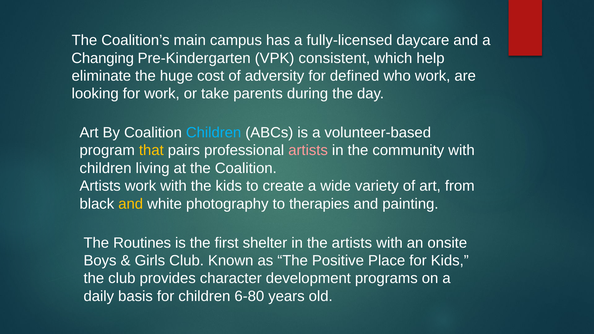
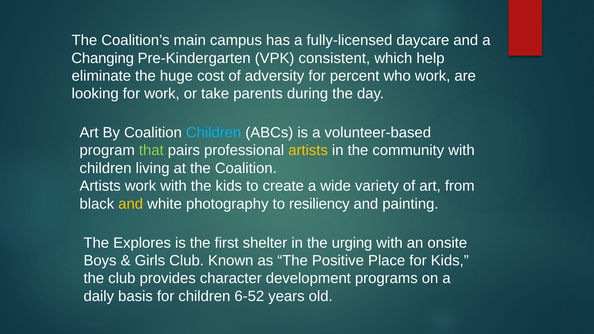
defined: defined -> percent
that colour: yellow -> light green
artists at (308, 150) colour: pink -> yellow
therapies: therapies -> resiliency
Routines: Routines -> Explores
the artists: artists -> urging
6-80: 6-80 -> 6-52
